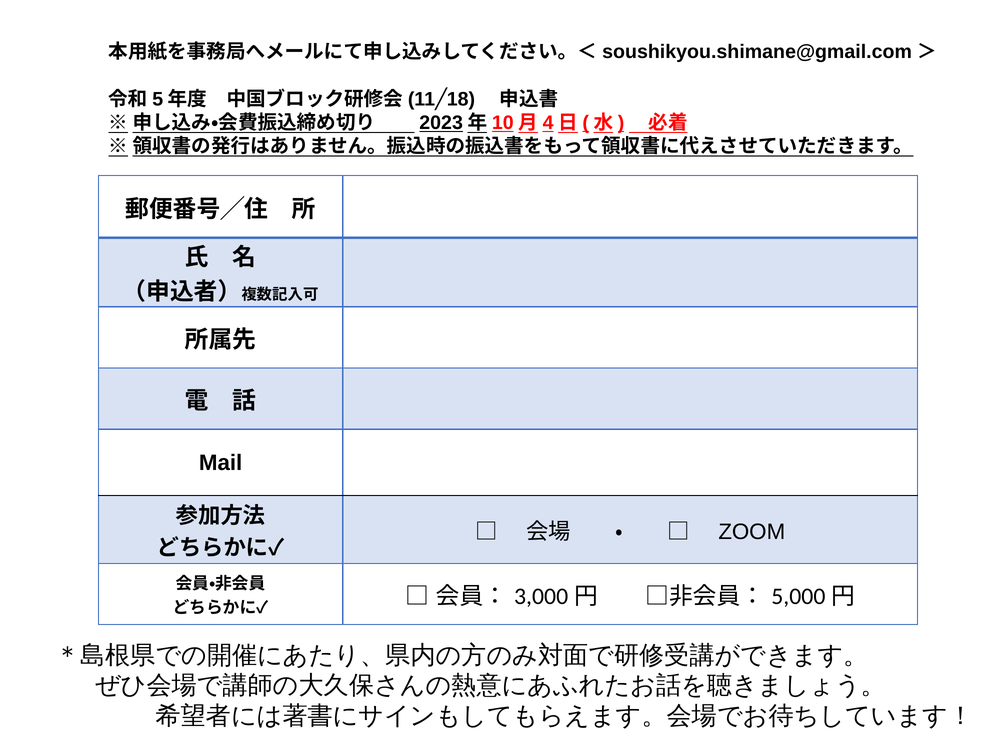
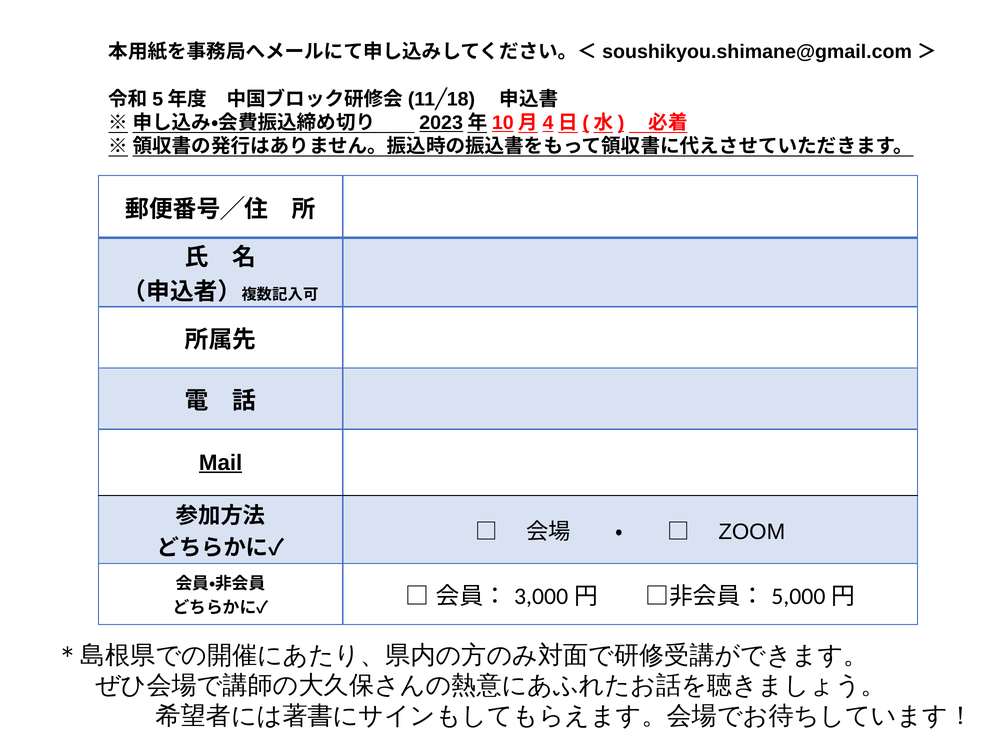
Mail underline: none -> present
